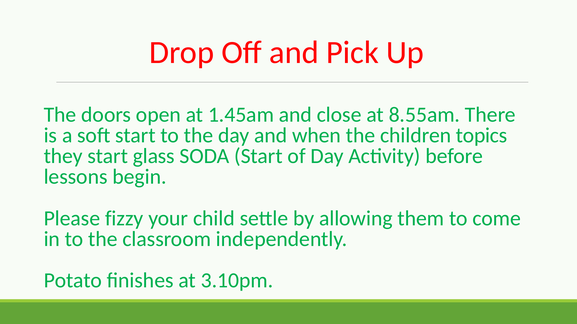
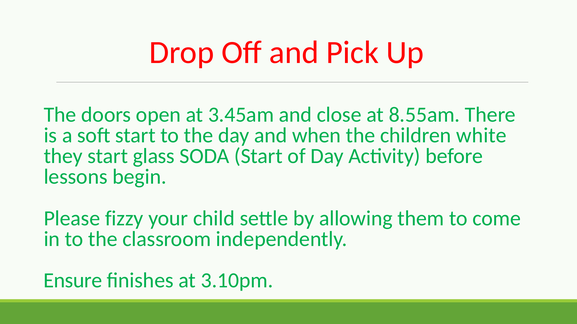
1.45am: 1.45am -> 3.45am
topics: topics -> white
Potato: Potato -> Ensure
